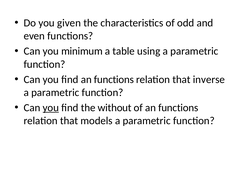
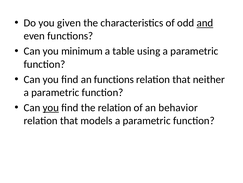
and underline: none -> present
inverse: inverse -> neither
the without: without -> relation
of an functions: functions -> behavior
